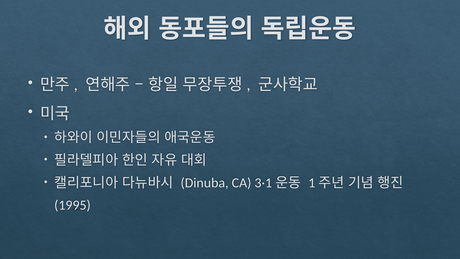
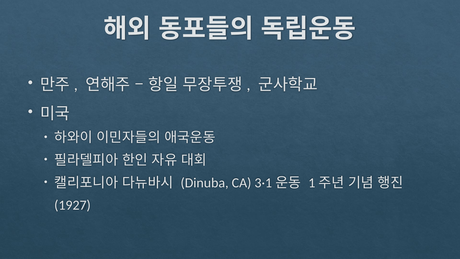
1995: 1995 -> 1927
